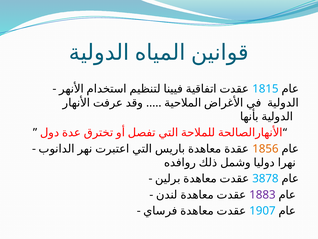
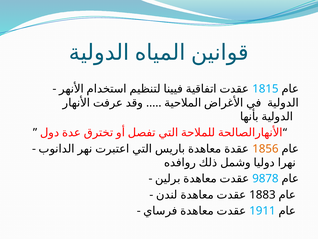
3878: 3878 -> 9878
1883 colour: purple -> black
1907: 1907 -> 1911
